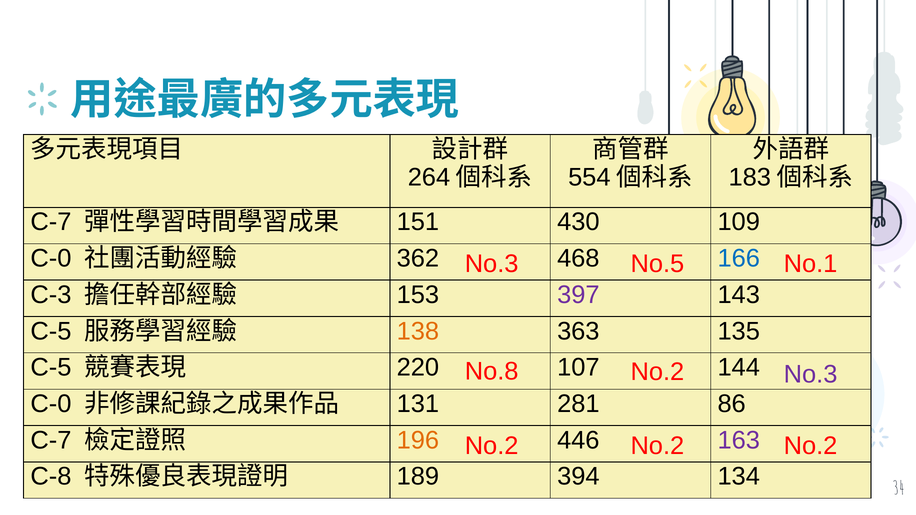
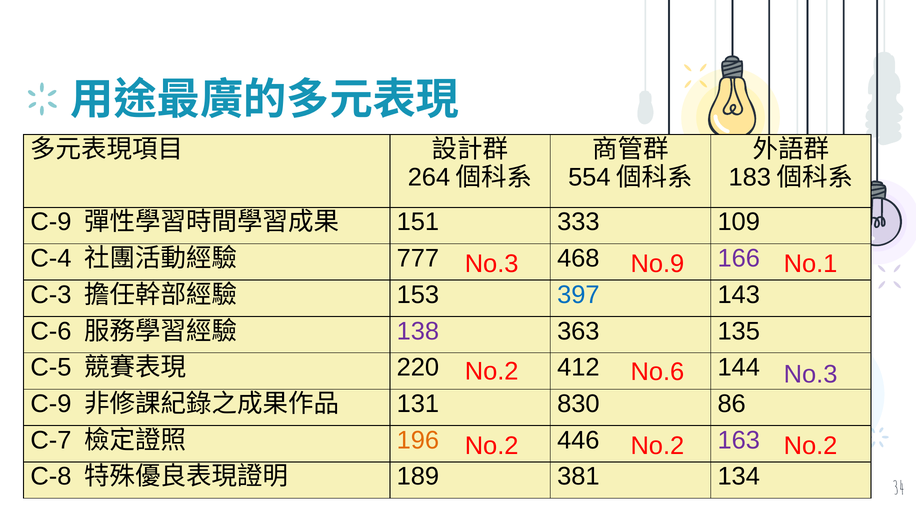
C-7 at (51, 222): C-7 -> C-9
430: 430 -> 333
C-0 at (51, 259): C-0 -> C-4
362: 362 -> 777
166 colour: blue -> purple
No.5: No.5 -> No.9
397 colour: purple -> blue
C-5 at (51, 331): C-5 -> C-6
138 colour: orange -> purple
107: 107 -> 412
No.8 at (492, 371): No.8 -> No.2
No.2 at (657, 372): No.2 -> No.6
C-0 at (51, 404): C-0 -> C-9
281: 281 -> 830
394: 394 -> 381
